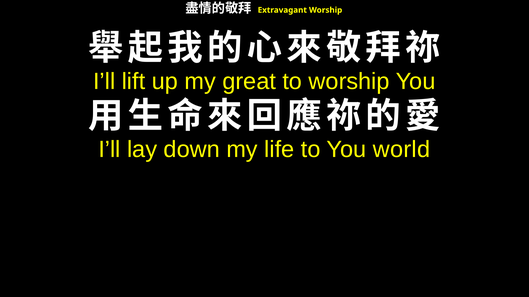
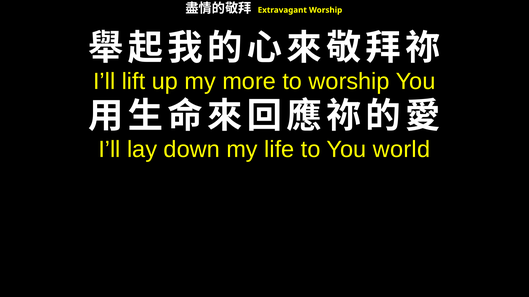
great: great -> more
